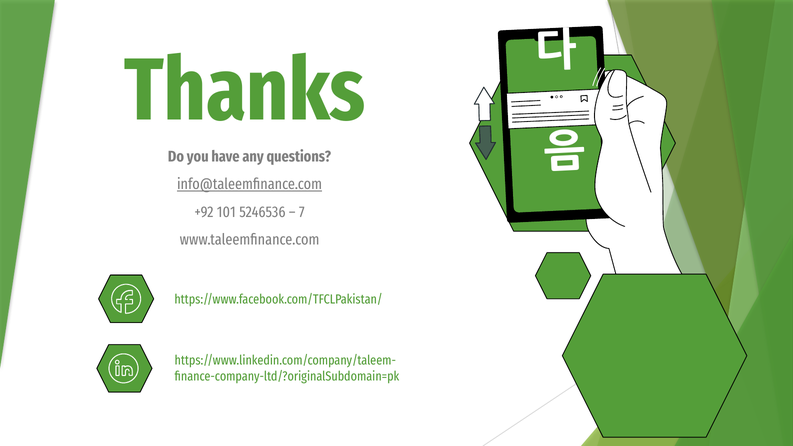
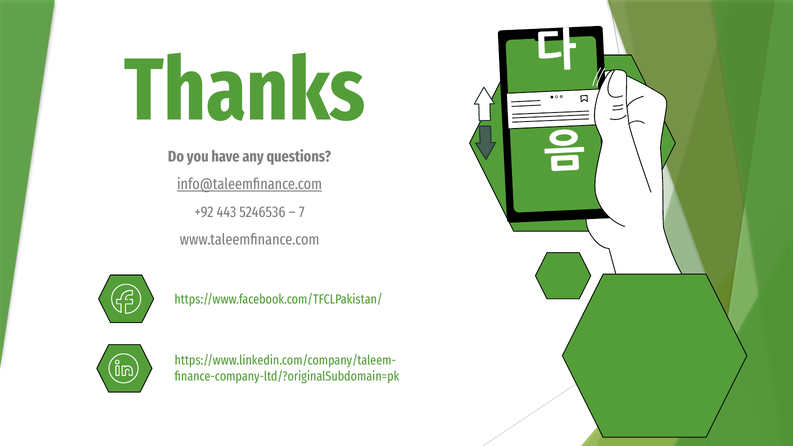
101: 101 -> 443
